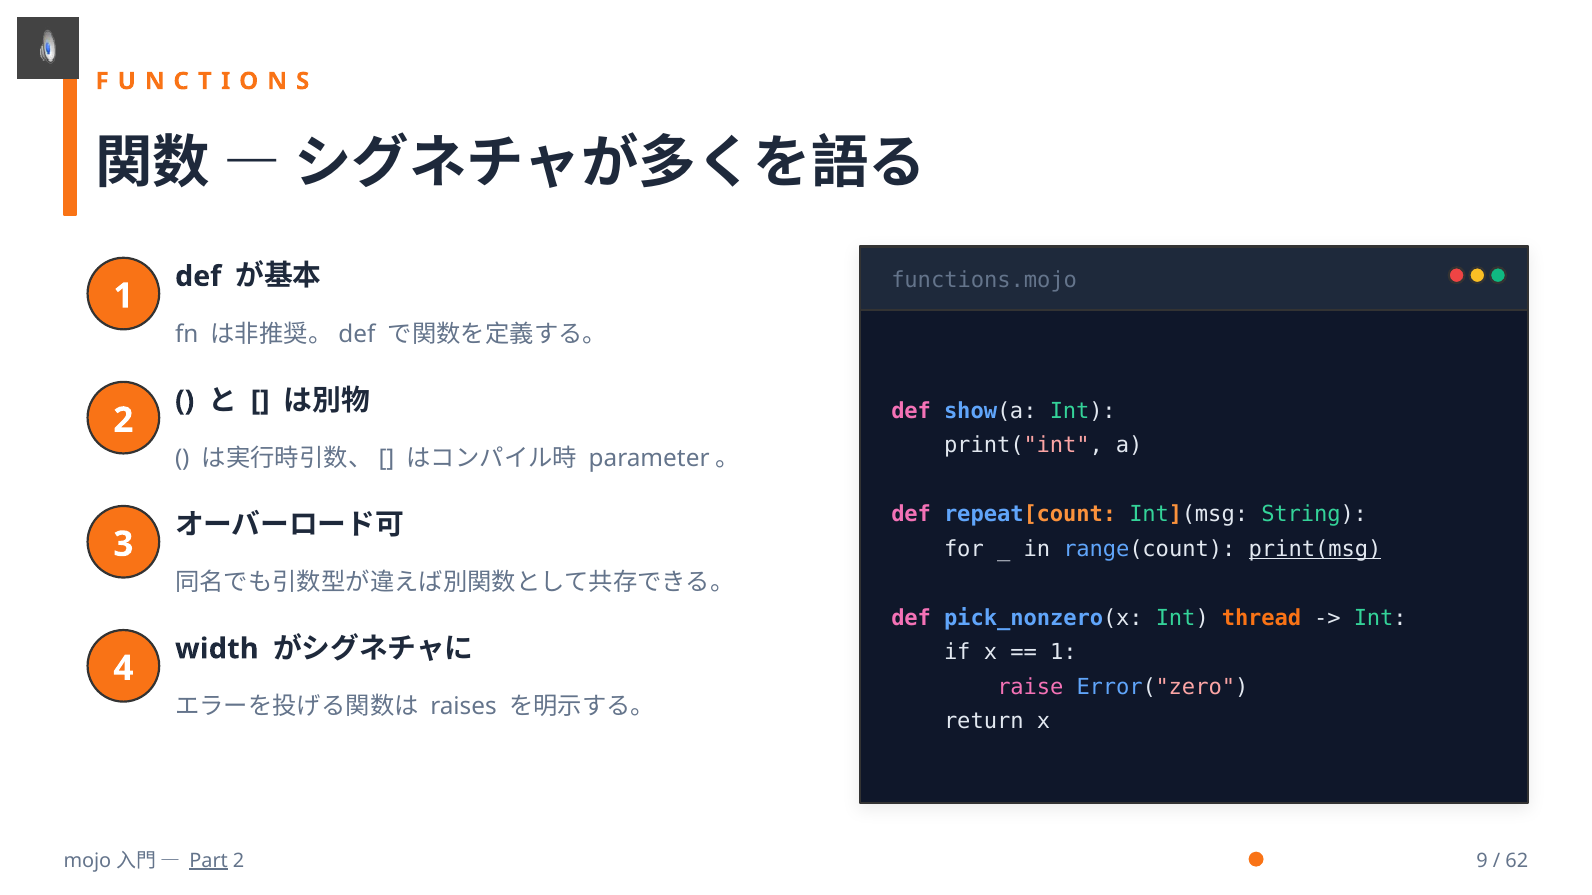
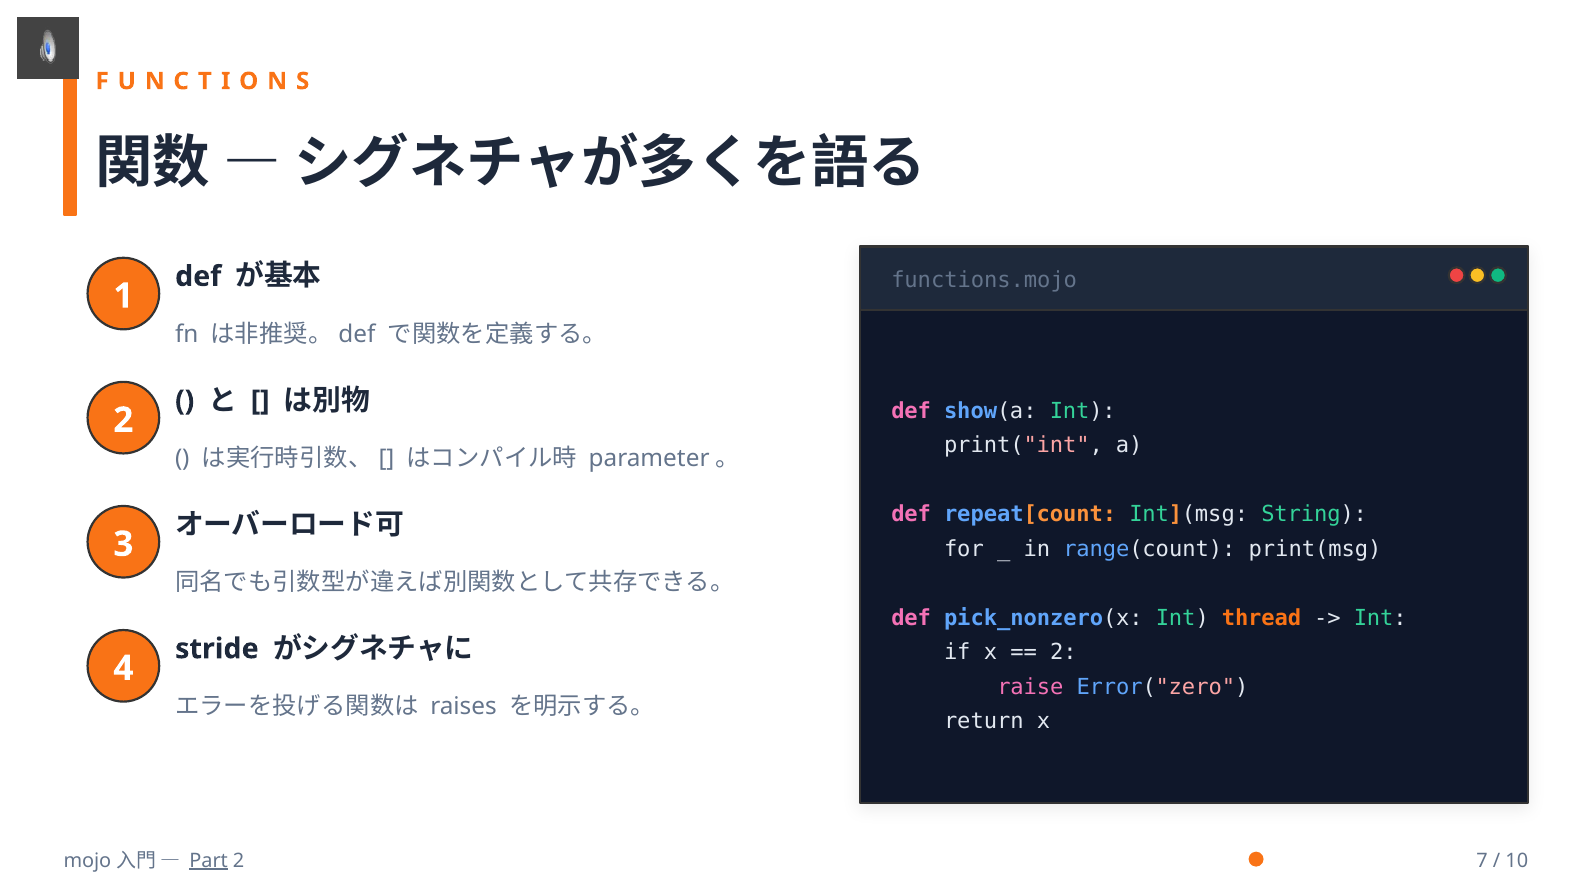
print(msg underline: present -> none
1 at (1063, 653): 1 -> 2
width: width -> stride
9: 9 -> 7
62: 62 -> 10
